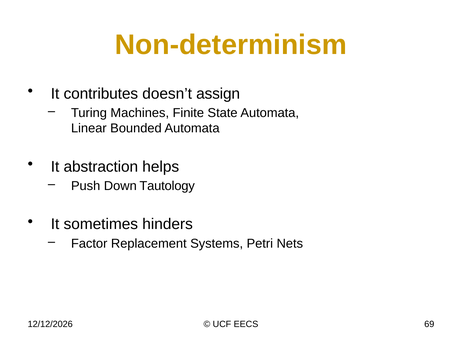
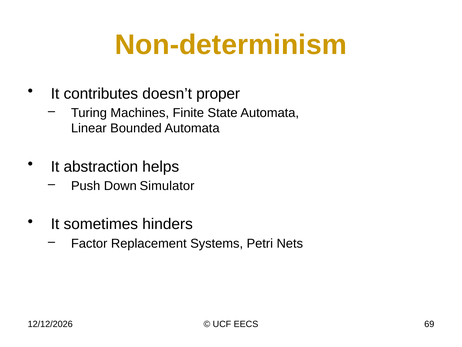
assign: assign -> proper
Tautology: Tautology -> Simulator
